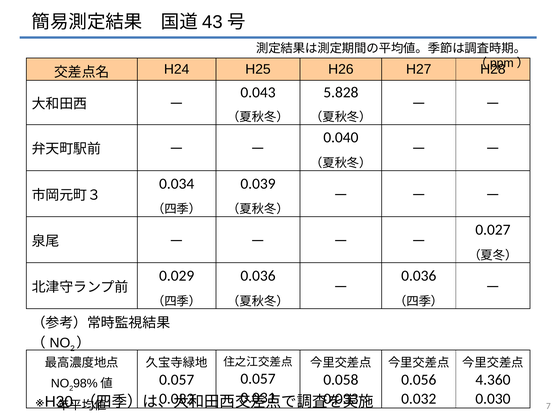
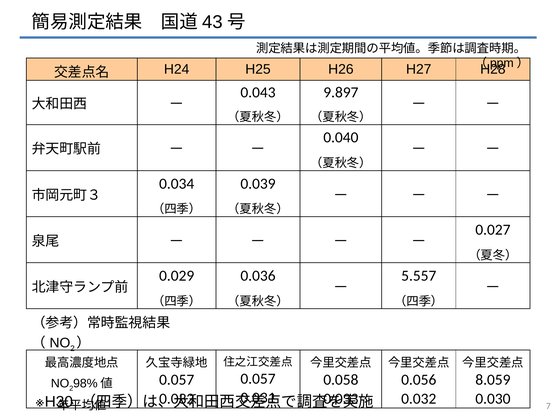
5.828: 5.828 -> 9.897
0.036 at (419, 276): 0.036 -> 5.557
4.360: 4.360 -> 8.059
